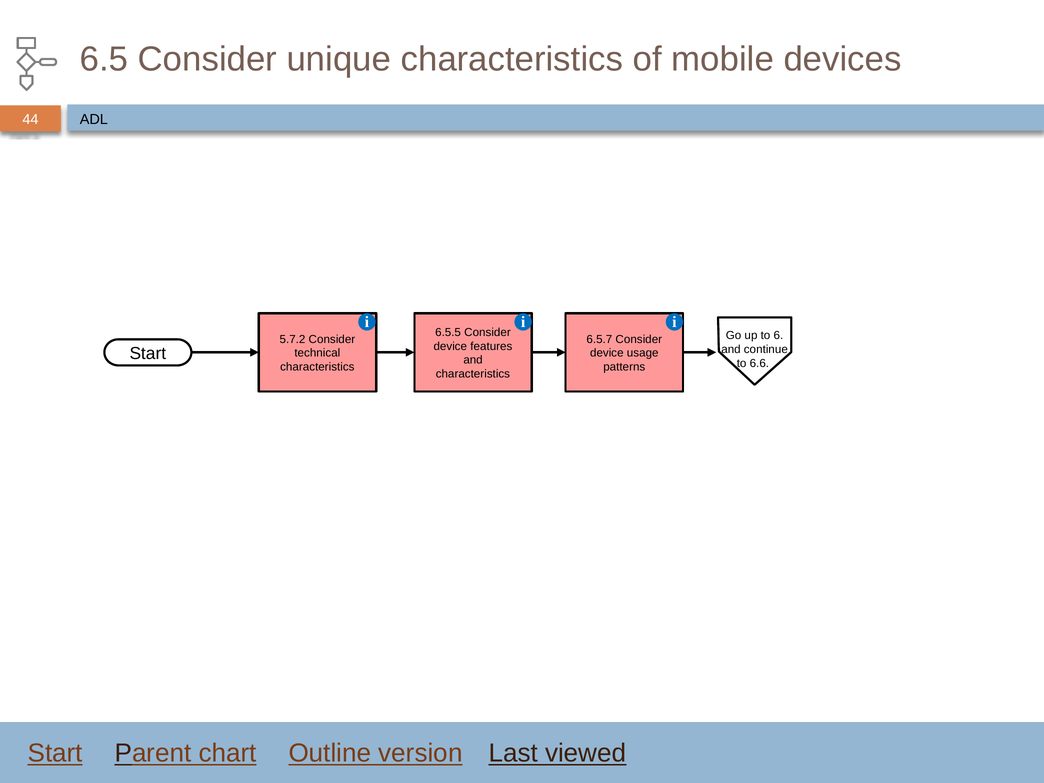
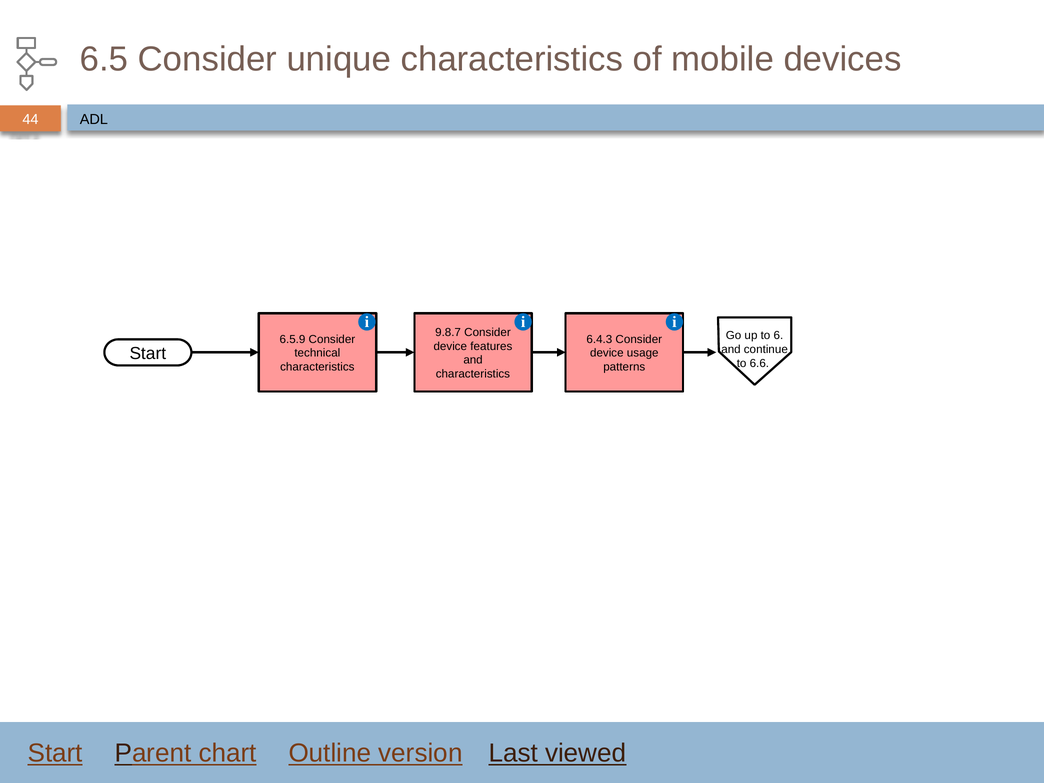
6.5.5: 6.5.5 -> 9.8.7
5.7.2: 5.7.2 -> 6.5.9
6.5.7: 6.5.7 -> 6.4.3
